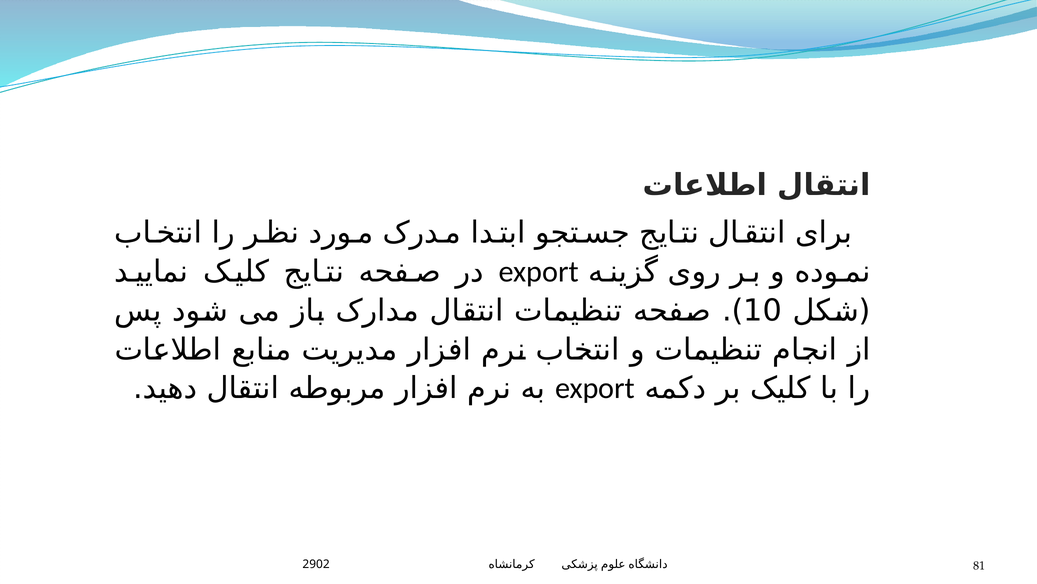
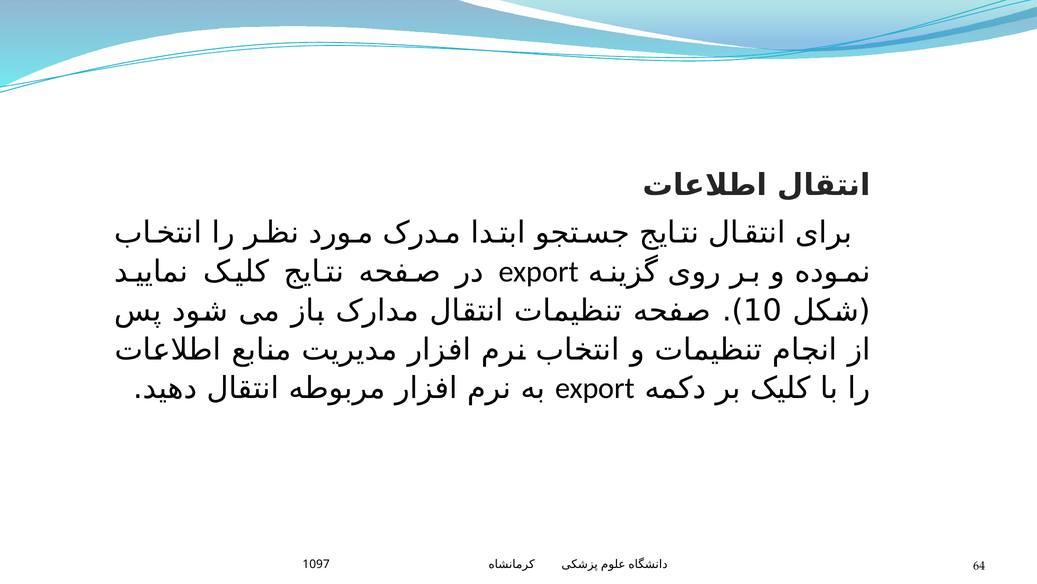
2902: 2902 -> 1097
81: 81 -> 64
